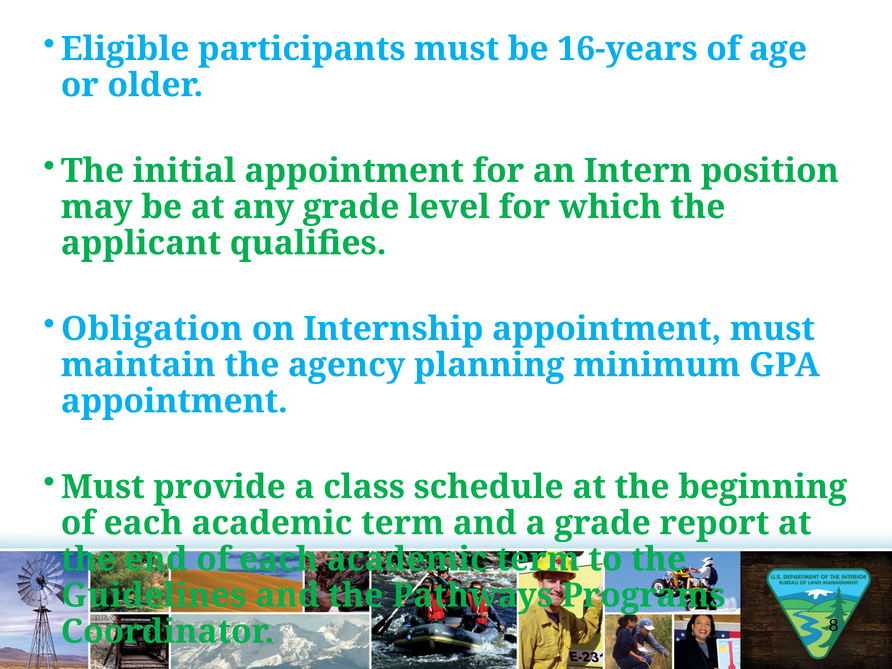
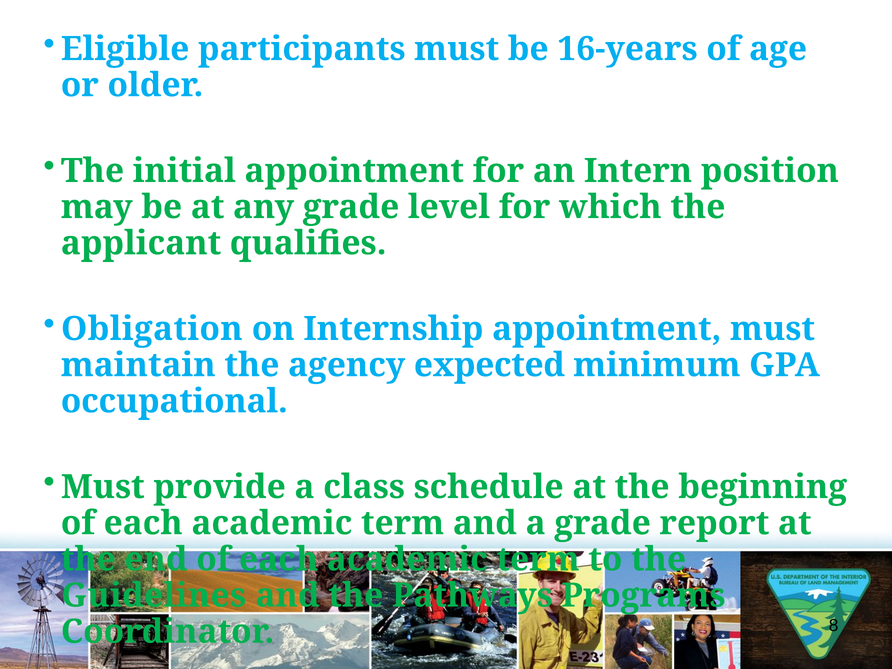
planning: planning -> expected
appointment at (174, 401): appointment -> occupational
